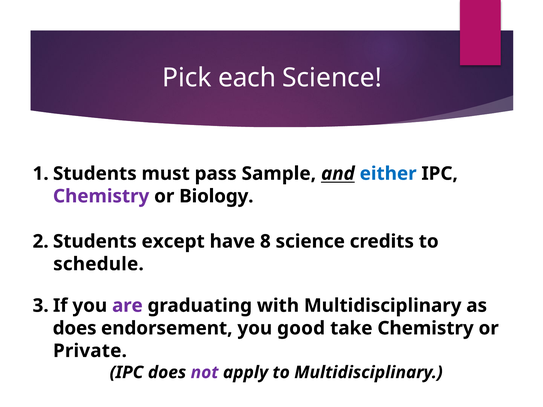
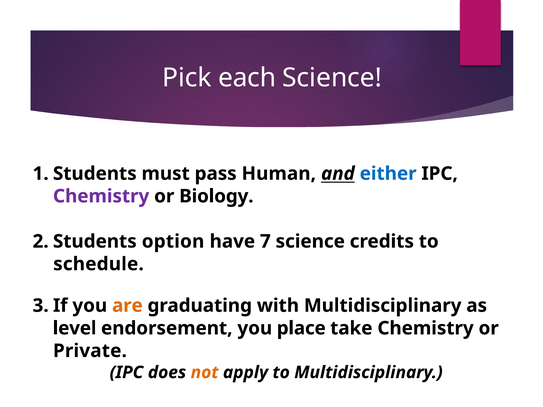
Sample: Sample -> Human
except: except -> option
8: 8 -> 7
are colour: purple -> orange
does at (75, 328): does -> level
good: good -> place
not colour: purple -> orange
